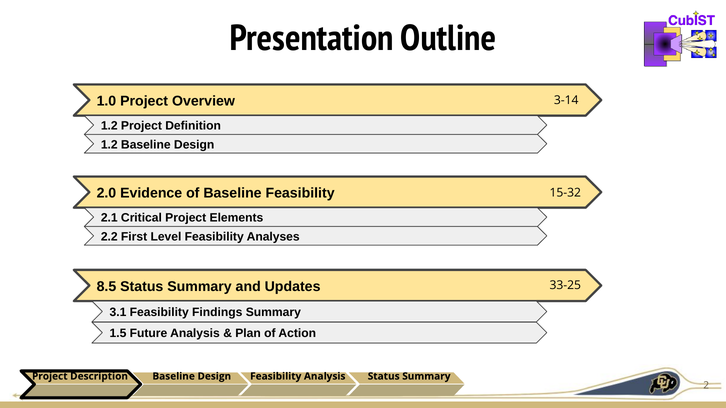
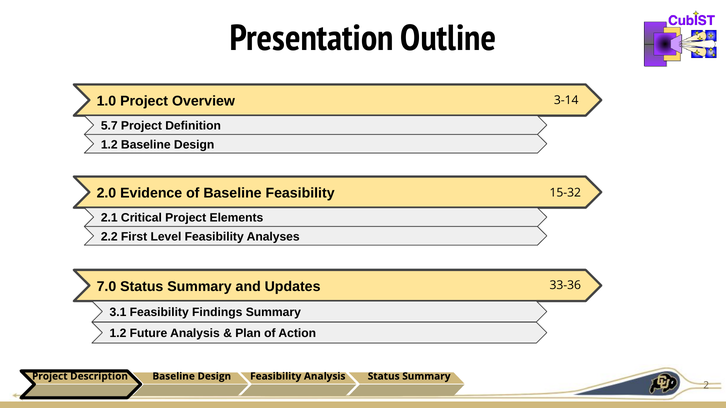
1.2 at (109, 126): 1.2 -> 5.7
8.5: 8.5 -> 7.0
33-25: 33-25 -> 33-36
1.5 at (118, 334): 1.5 -> 1.2
